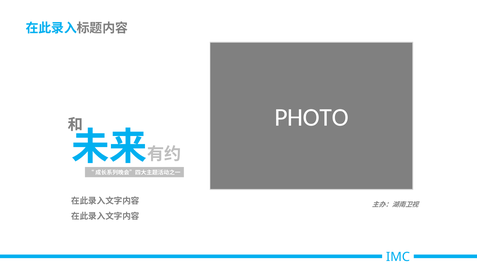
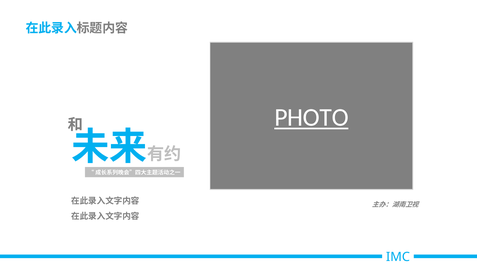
PHOTO underline: none -> present
